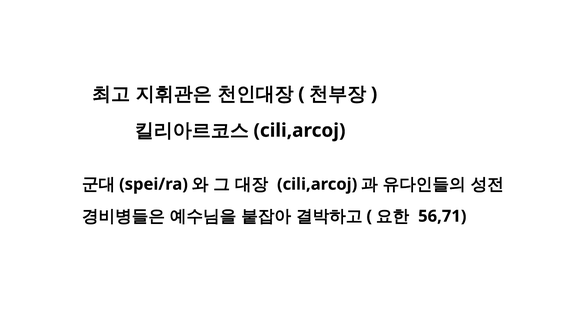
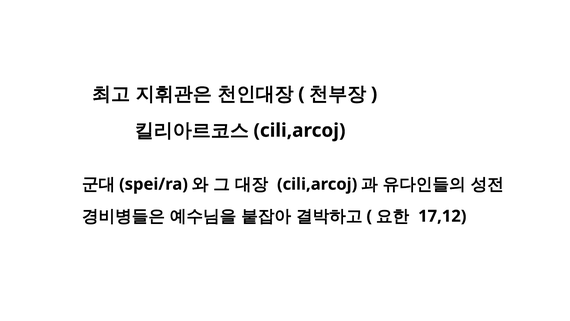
56,71: 56,71 -> 17,12
